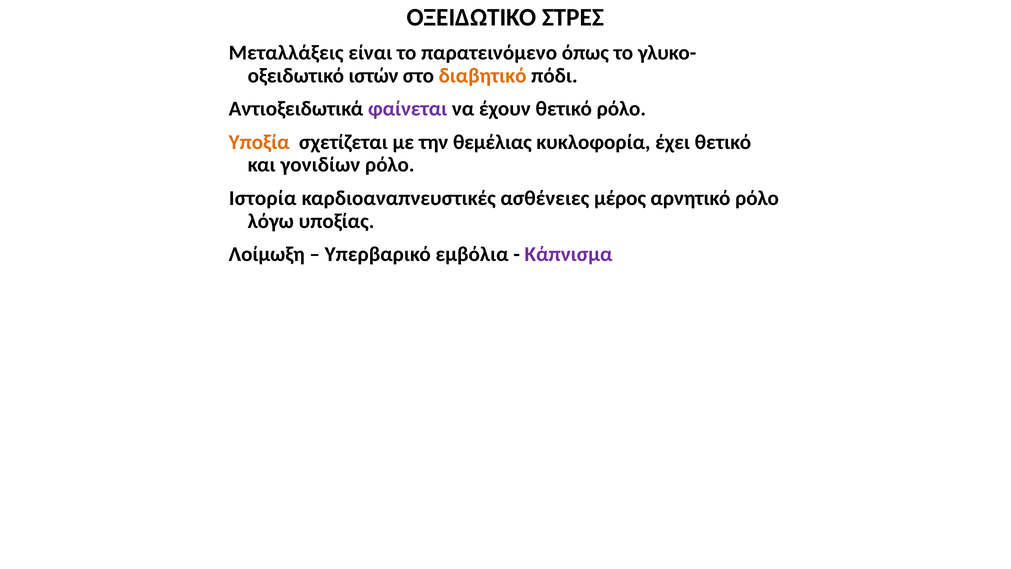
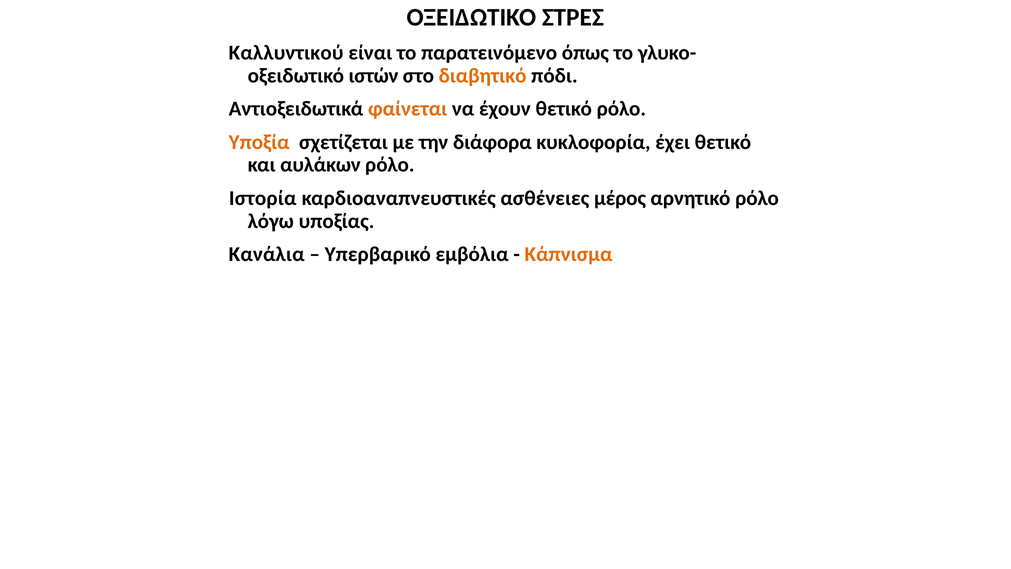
Μεταλλάξεις: Μεταλλάξεις -> Καλλυντικού
φαίνεται colour: purple -> orange
θεμέλιας: θεμέλιας -> διάφορα
γονιδίων: γονιδίων -> αυλάκων
Λοίμωξη: Λοίμωξη -> Κανάλια
Κάπνισμα colour: purple -> orange
